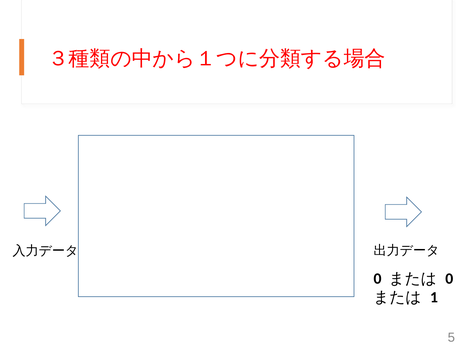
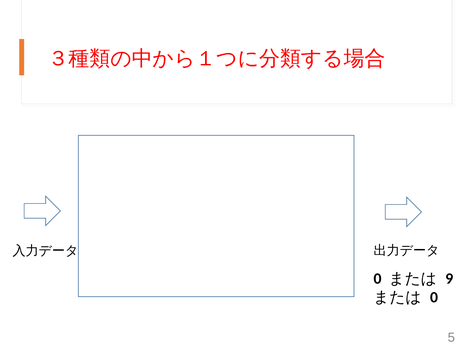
0 at (449, 278): 0 -> 9
1 at (434, 297): 1 -> 0
